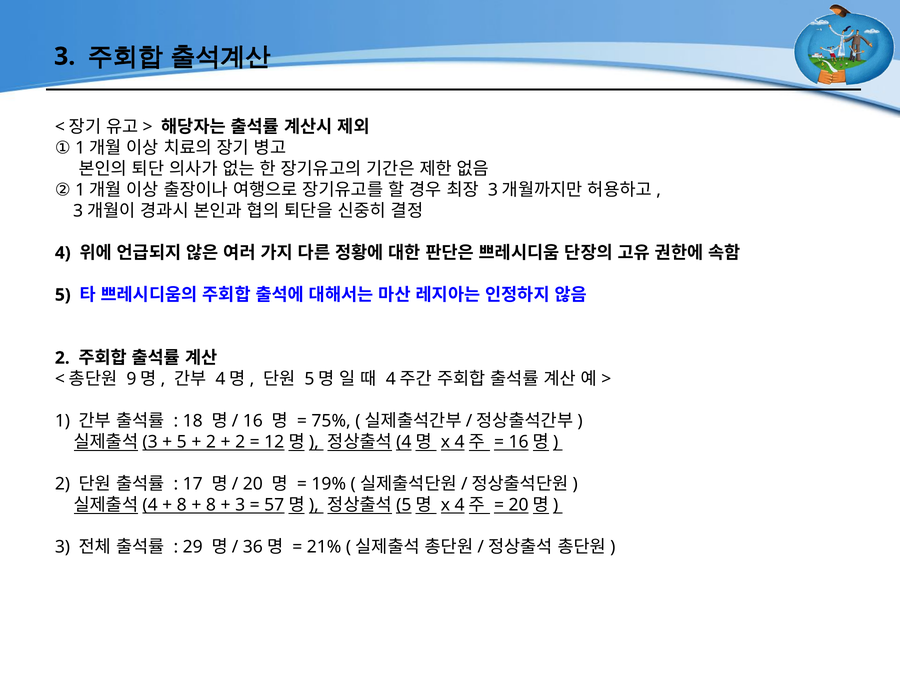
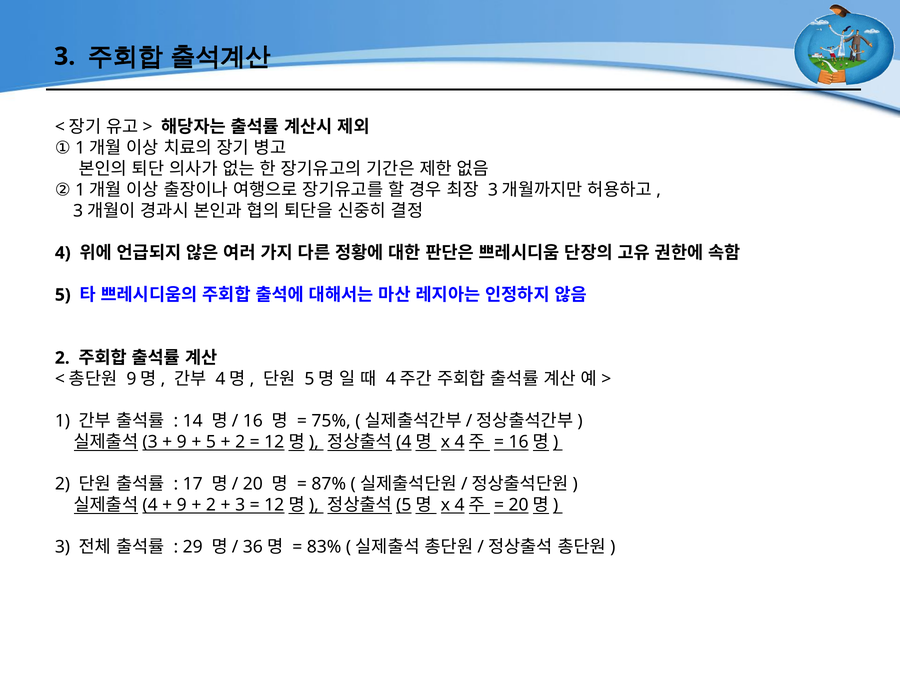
18: 18 -> 14
5 at (182, 442): 5 -> 9
2 at (211, 442): 2 -> 5
19%: 19% -> 87%
8 at (182, 505): 8 -> 9
8 at (211, 505): 8 -> 2
57 at (274, 505): 57 -> 12
21%: 21% -> 83%
